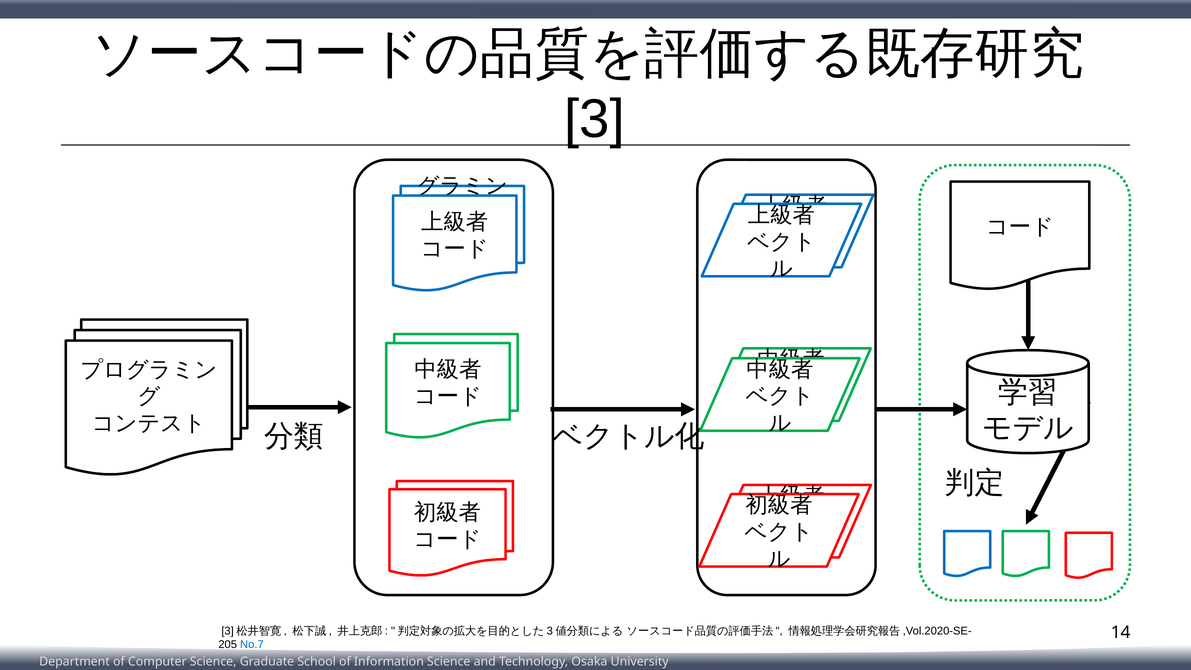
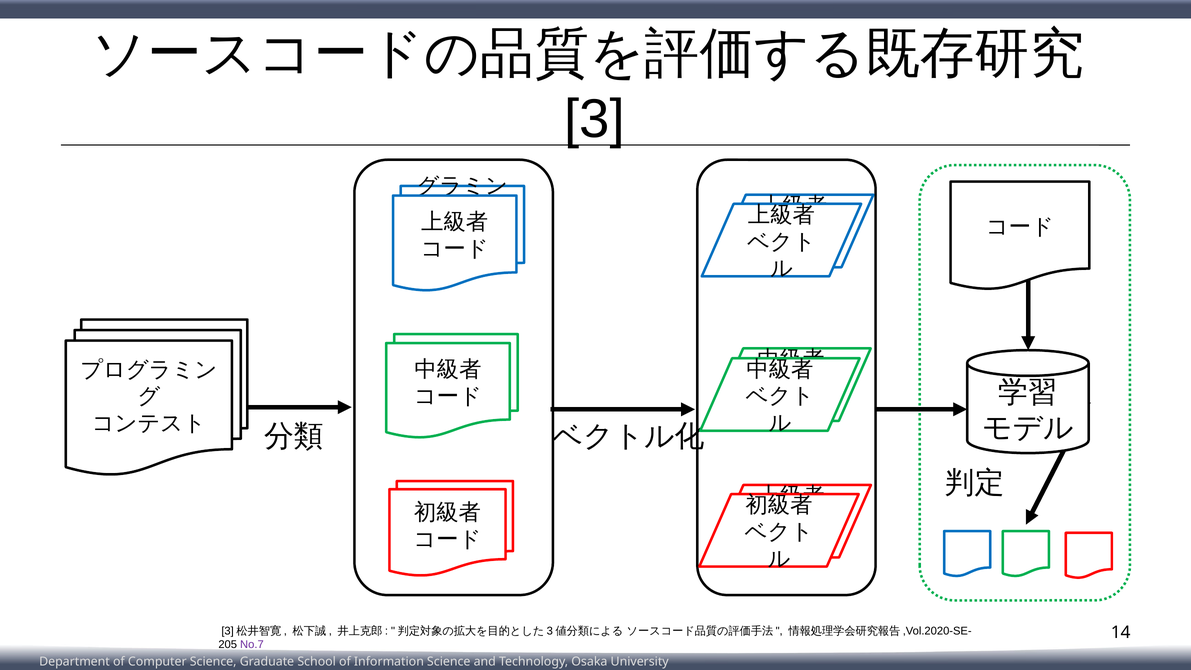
No.7 colour: blue -> purple
